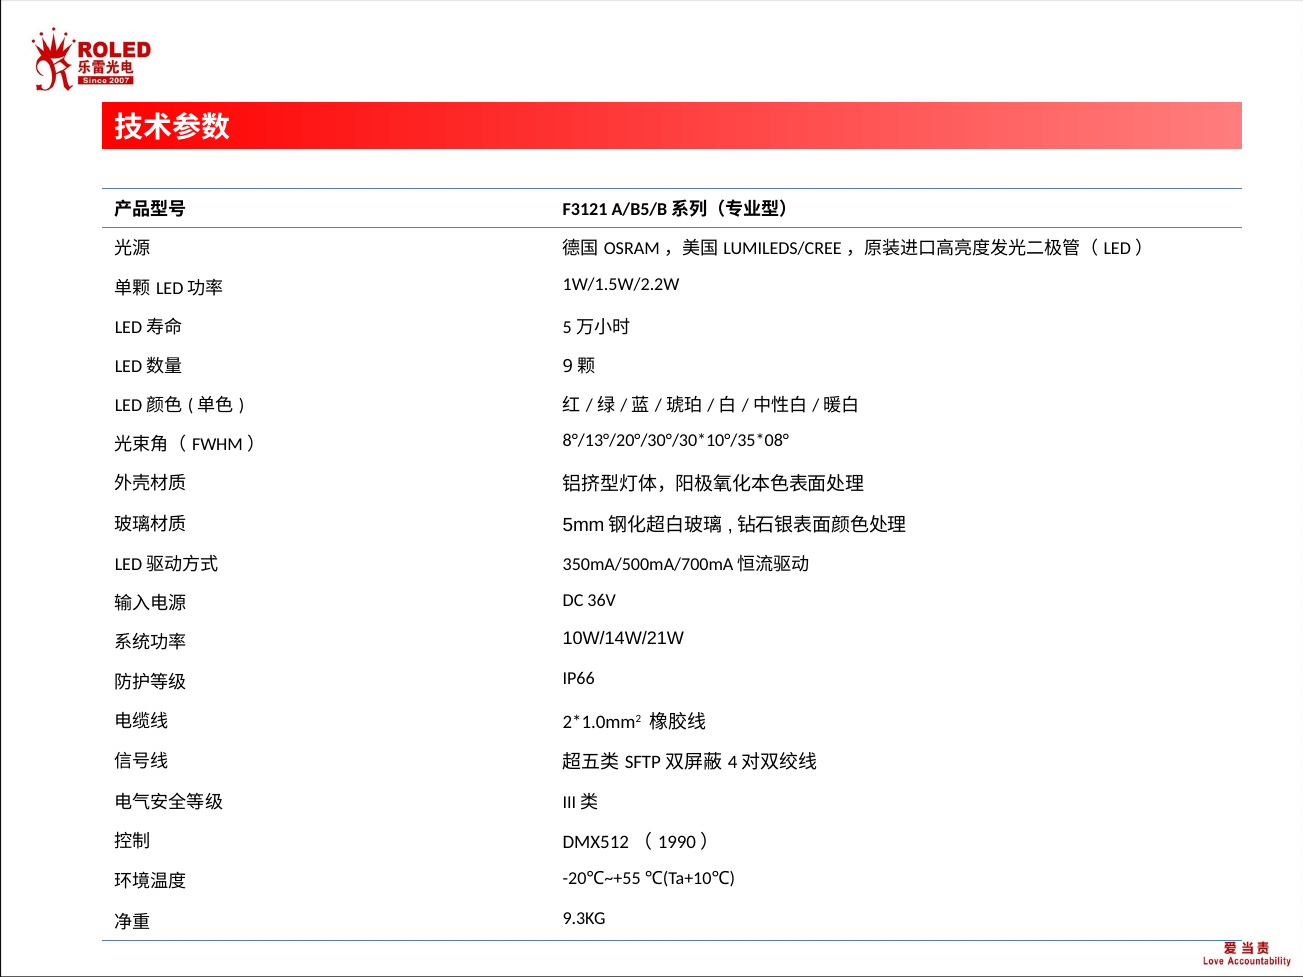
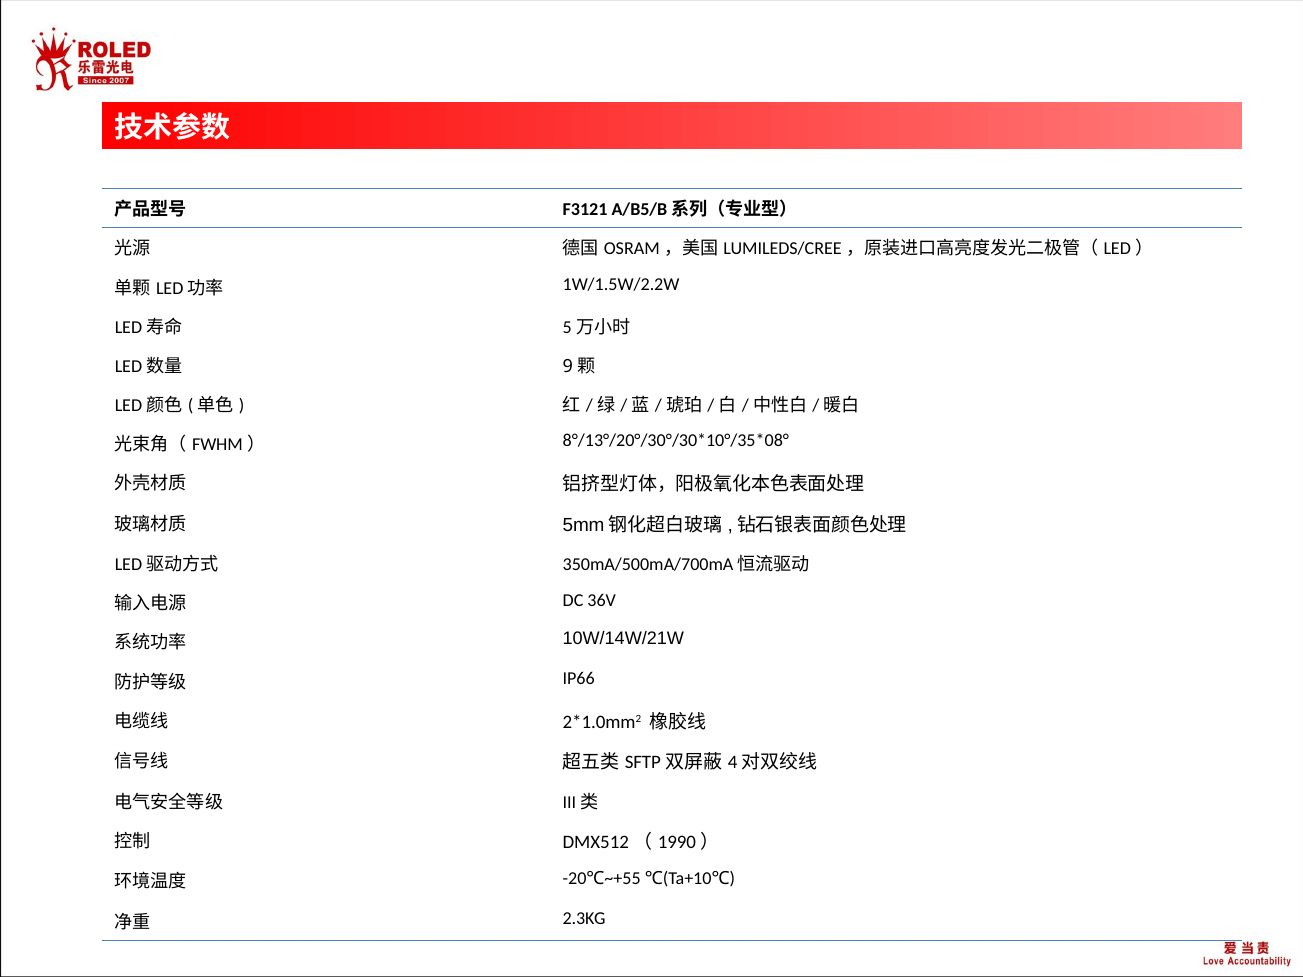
9.3KG: 9.3KG -> 2.3KG
